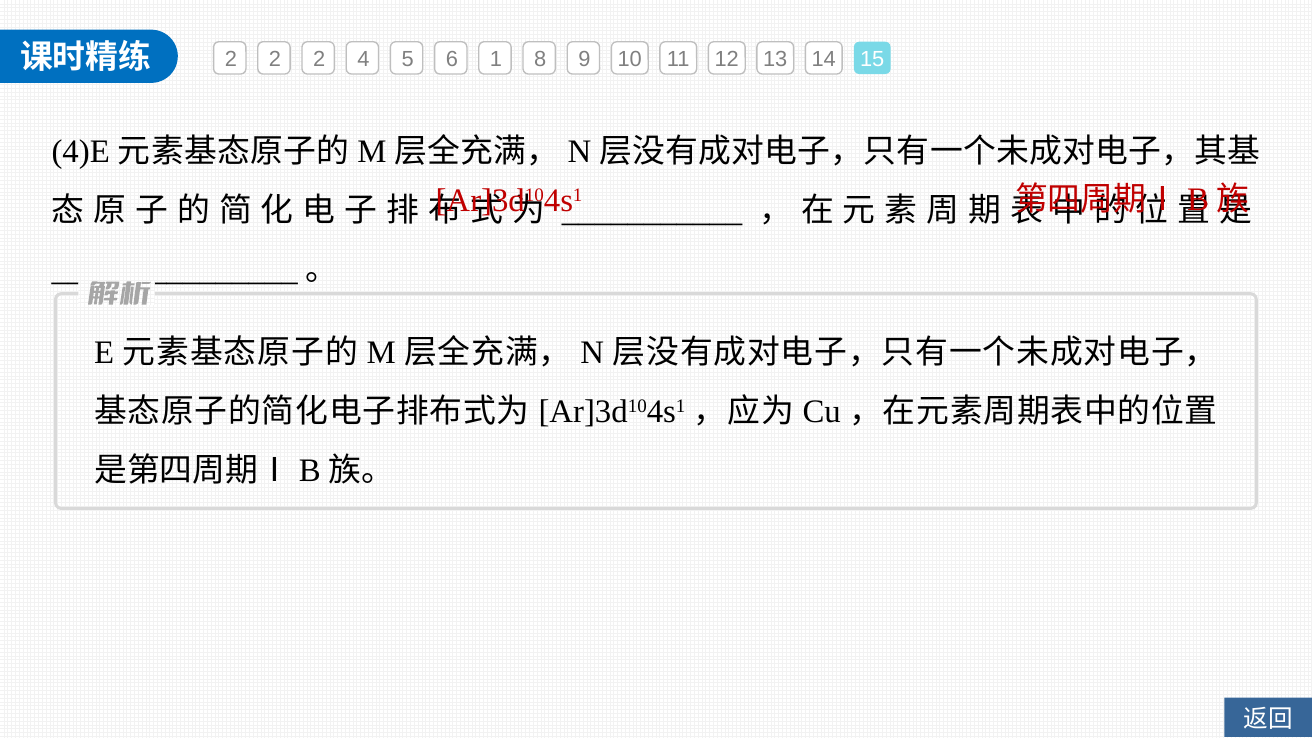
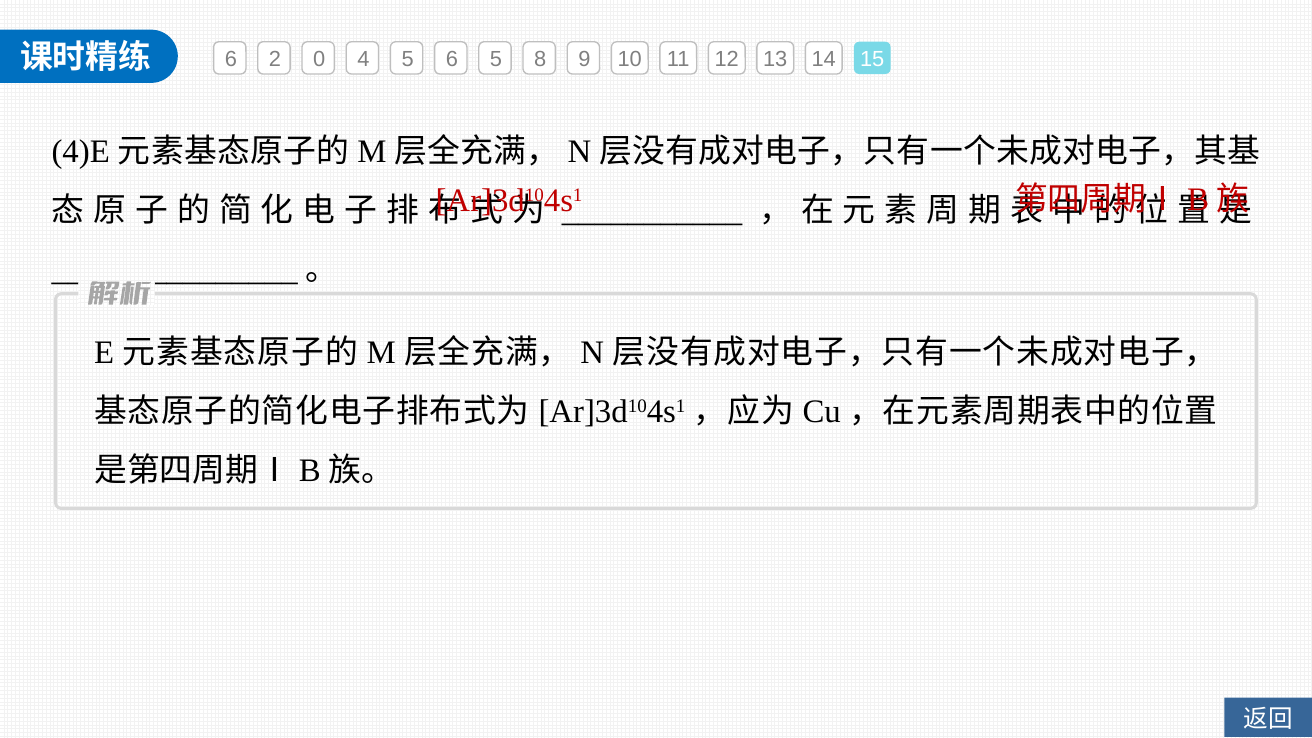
2 at (231, 59): 2 -> 6
2 at (319, 59): 2 -> 0
6 1: 1 -> 5
